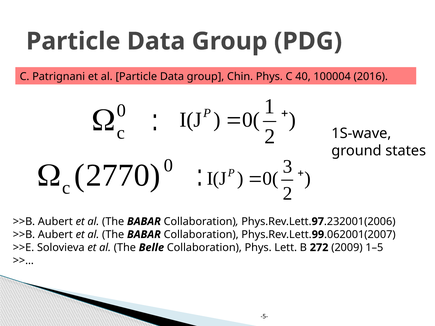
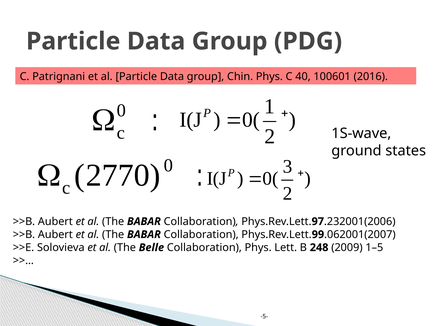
100004: 100004 -> 100601
272: 272 -> 248
